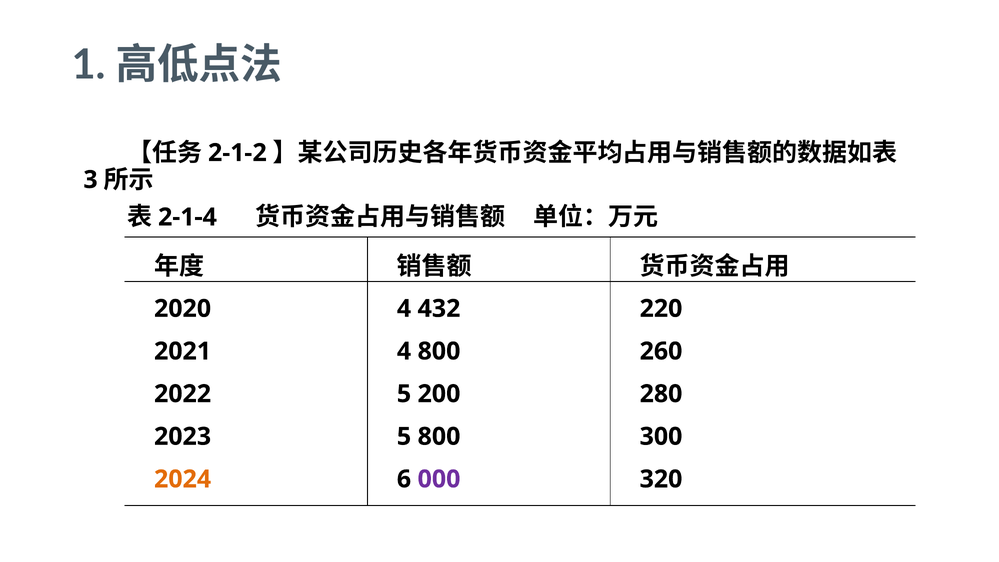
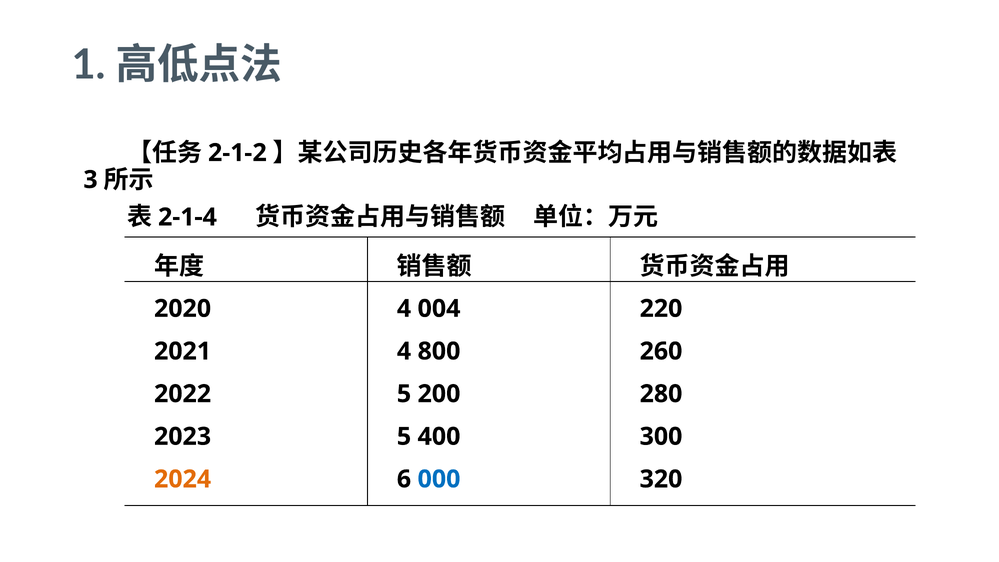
432: 432 -> 004
5 800: 800 -> 400
000 colour: purple -> blue
